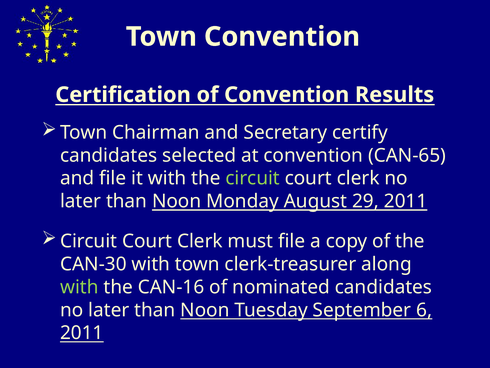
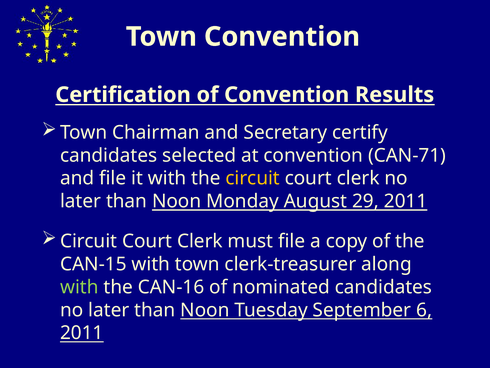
CAN-65: CAN-65 -> CAN-71
circuit at (253, 178) colour: light green -> yellow
CAN-30: CAN-30 -> CAN-15
